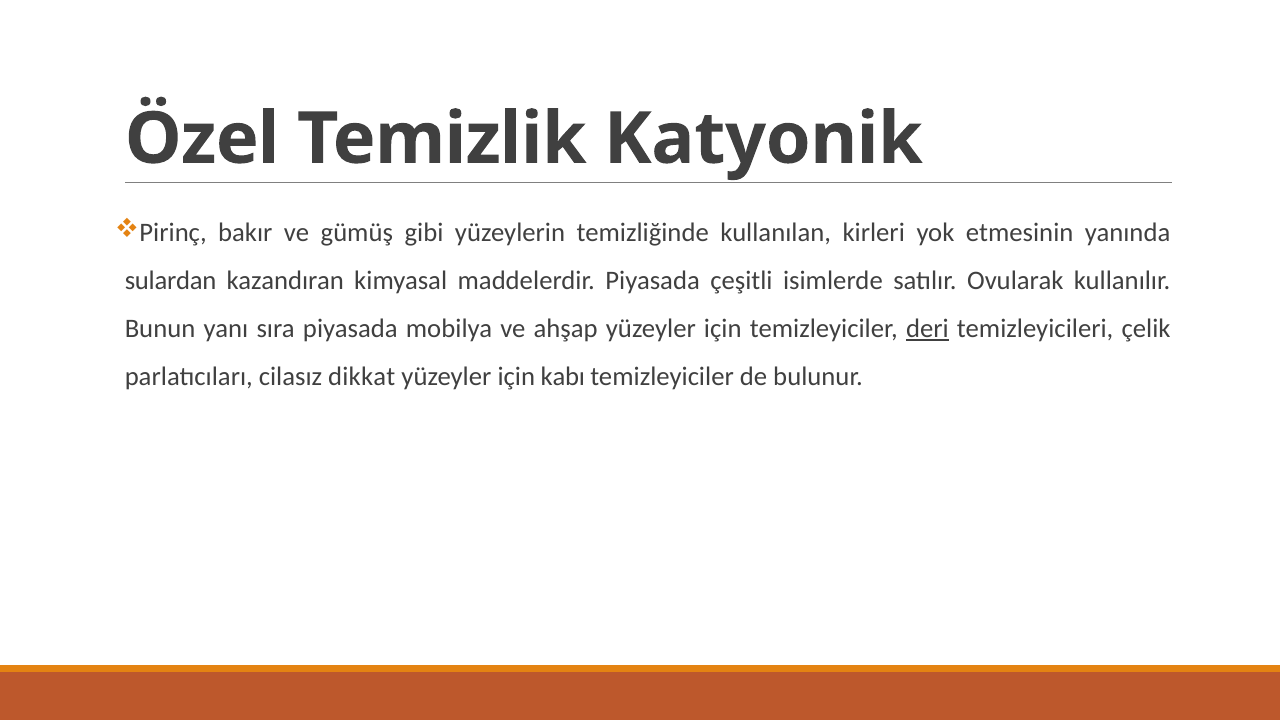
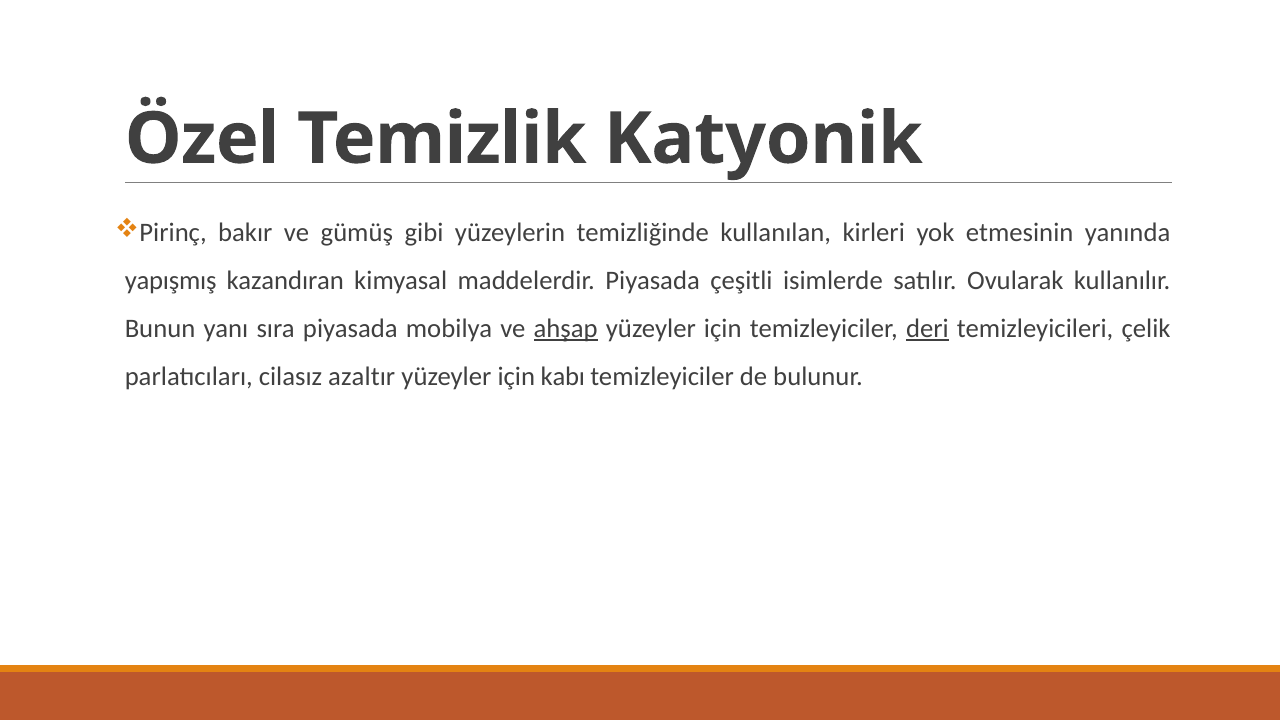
sulardan: sulardan -> yapışmış
ahşap underline: none -> present
dikkat: dikkat -> azaltır
